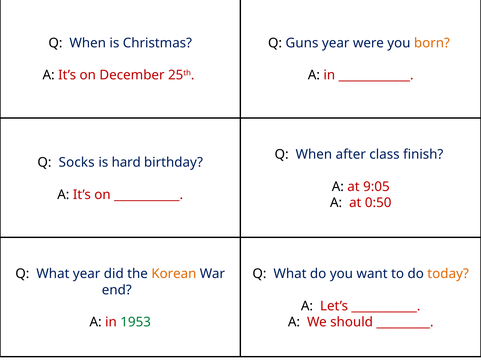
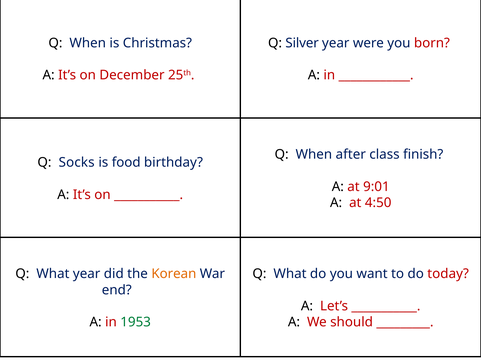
Guns: Guns -> Silver
born colour: orange -> red
hard: hard -> food
9:05: 9:05 -> 9:01
0:50: 0:50 -> 4:50
today colour: orange -> red
